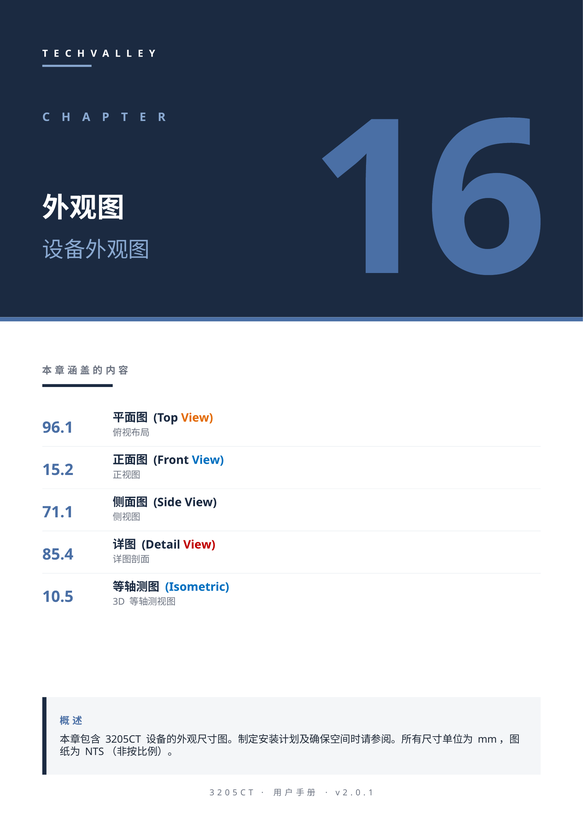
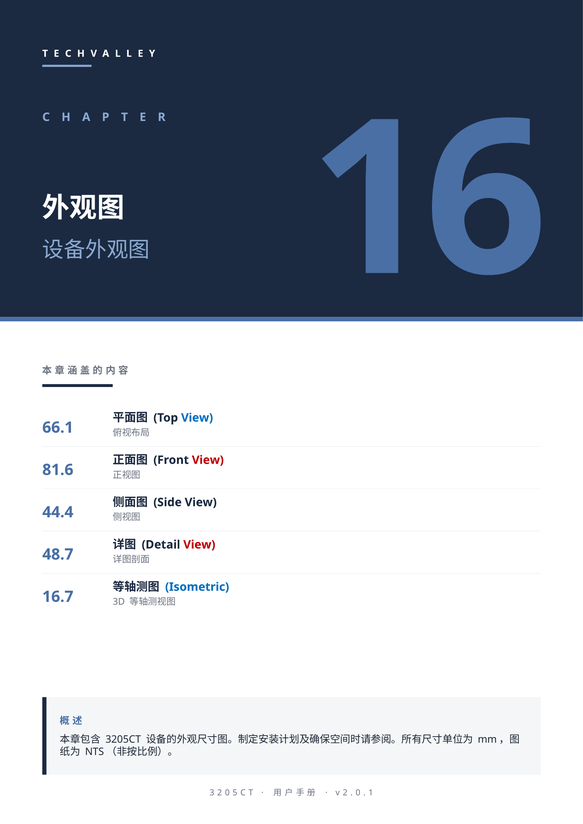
View at (197, 418) colour: orange -> blue
96.1: 96.1 -> 66.1
View at (208, 460) colour: blue -> red
15.2: 15.2 -> 81.6
71.1: 71.1 -> 44.4
85.4: 85.4 -> 48.7
10.5: 10.5 -> 16.7
